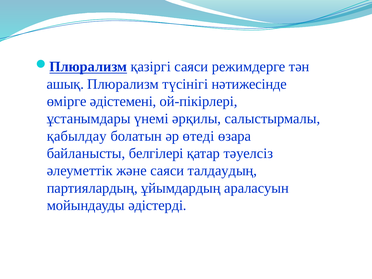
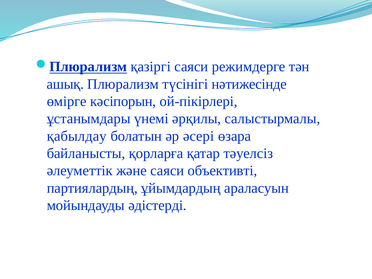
әдістемені: әдістемені -> кәсіпорын
өтеді: өтеді -> әсері
белгілері: белгілері -> қорларға
талдаудың: талдаудың -> объективті
